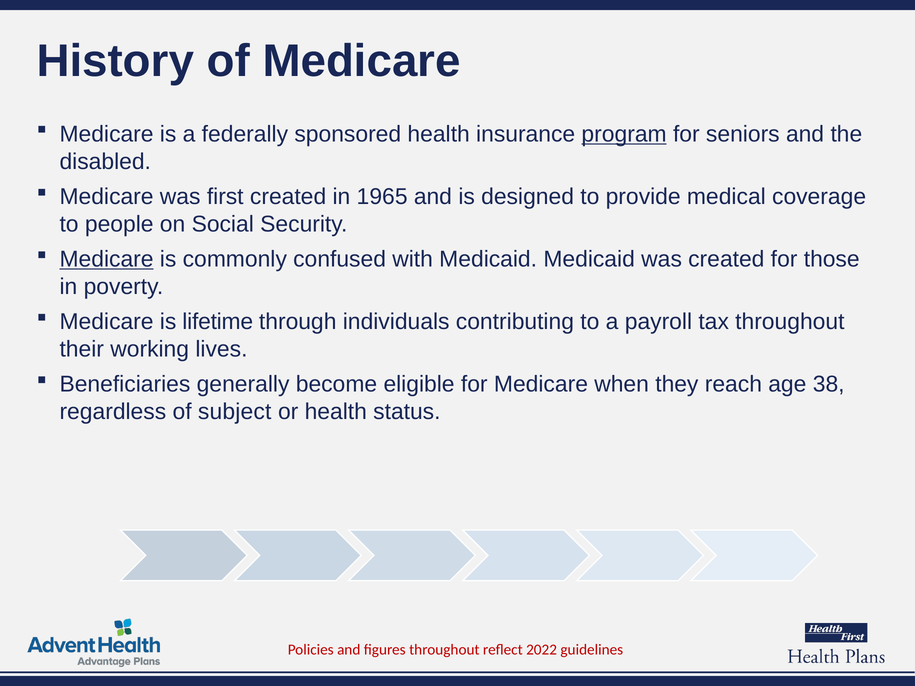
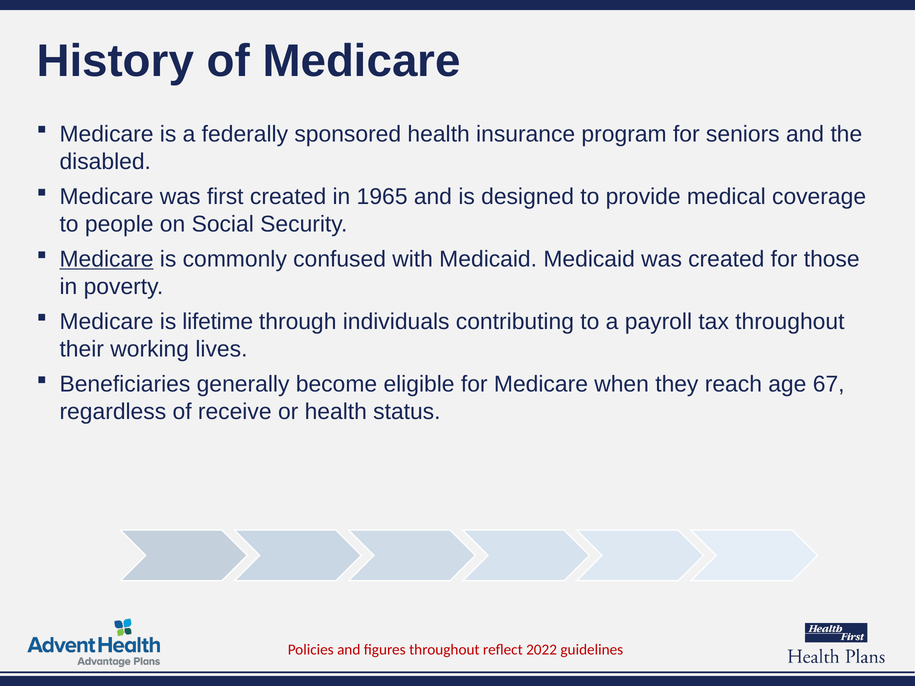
program underline: present -> none
38: 38 -> 67
subject: subject -> receive
